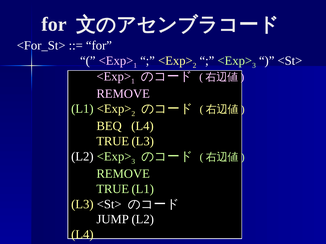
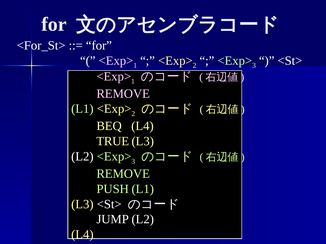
TRUE at (113, 189): TRUE -> PUSH
